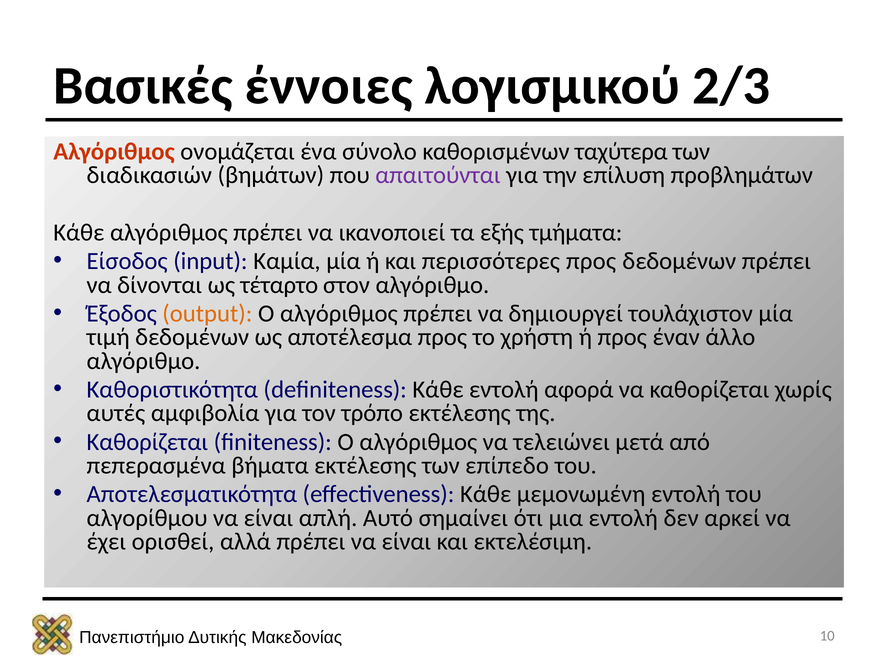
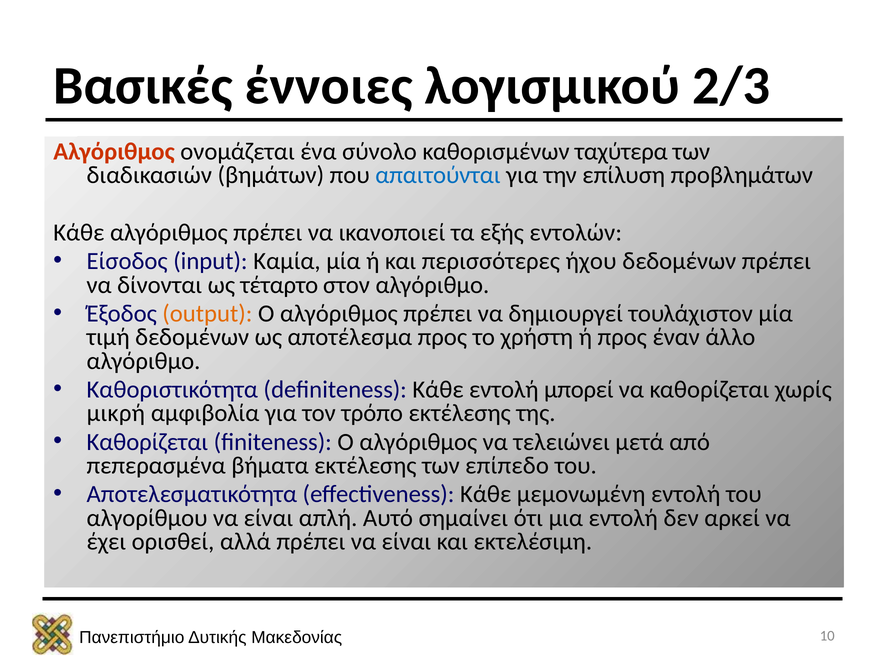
απαιτούνται colour: purple -> blue
τμήματα: τμήματα -> εντολών
περισσότερες προς: προς -> ήχου
αφορά: αφορά -> μπορεί
αυτές: αυτές -> μικρή
